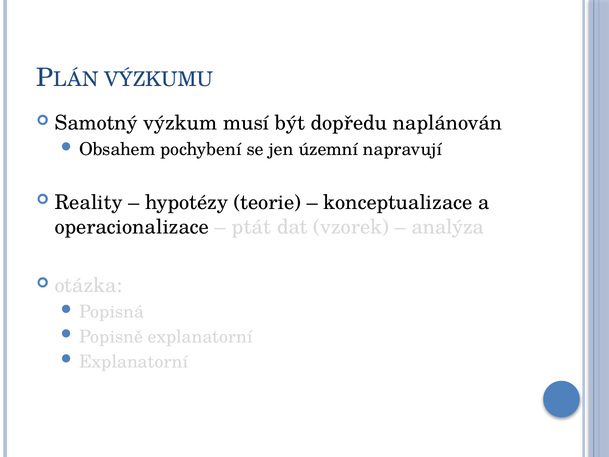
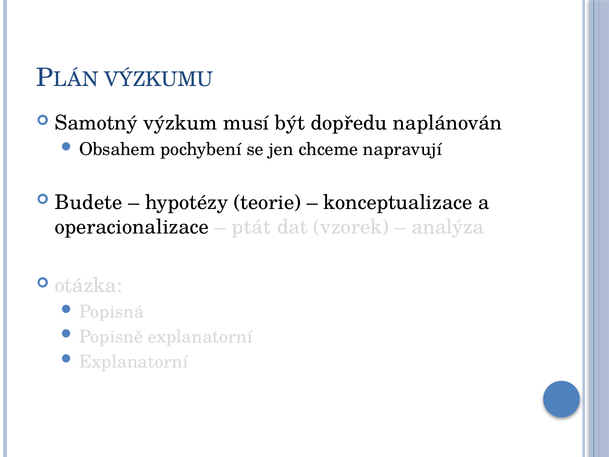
územní: územní -> chceme
Reality: Reality -> Budete
